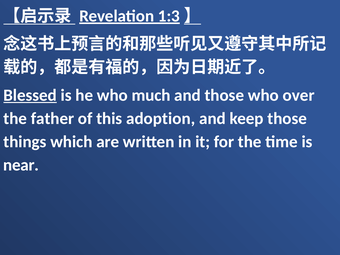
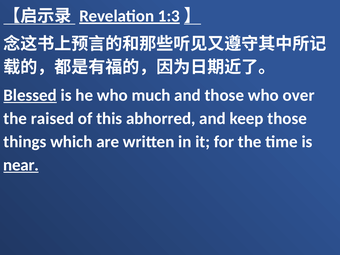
father: father -> raised
adoption: adoption -> abhorred
near underline: none -> present
